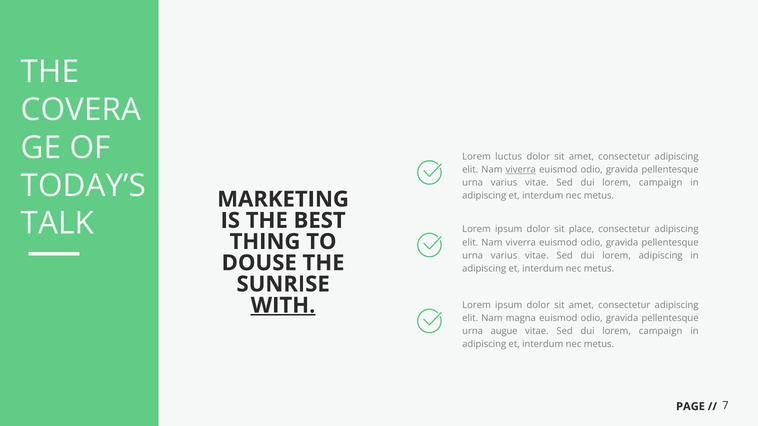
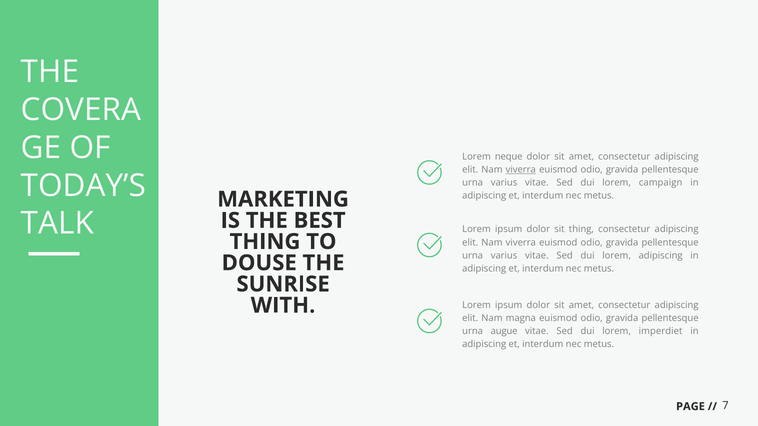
luctus: luctus -> neque
sit place: place -> thing
WITH underline: present -> none
campaign at (661, 332): campaign -> imperdiet
